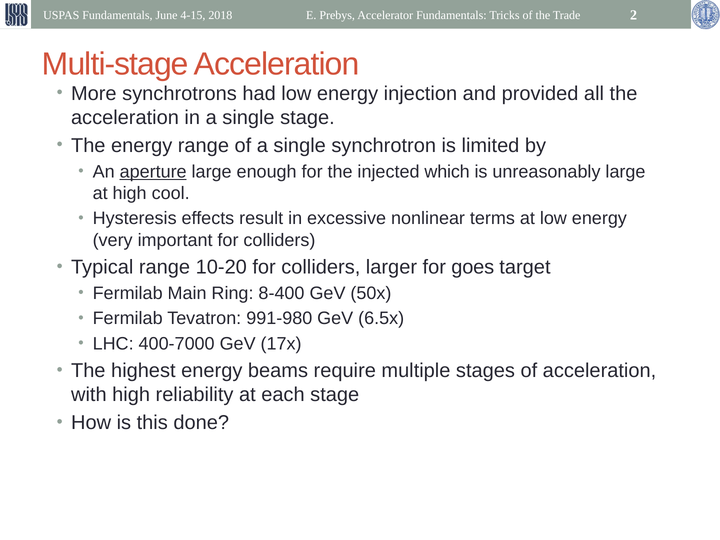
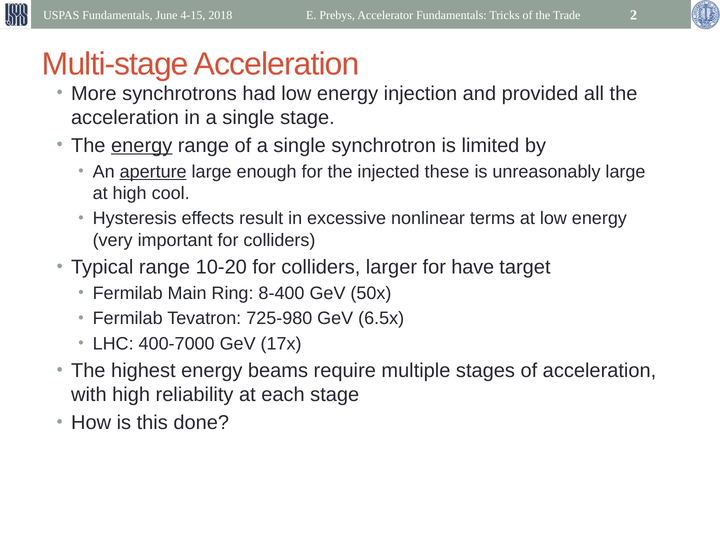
energy at (142, 145) underline: none -> present
which: which -> these
goes: goes -> have
991-980: 991-980 -> 725-980
